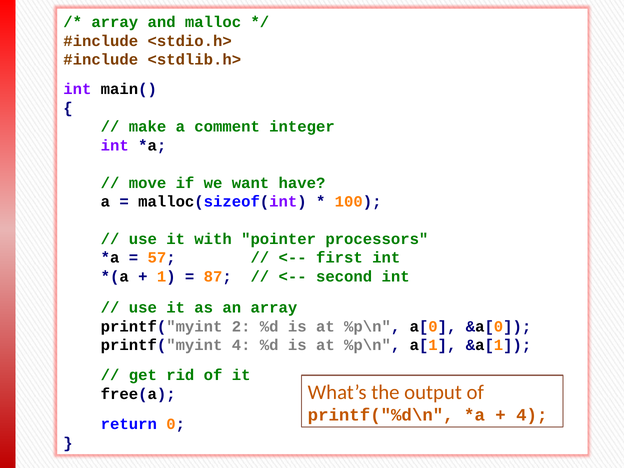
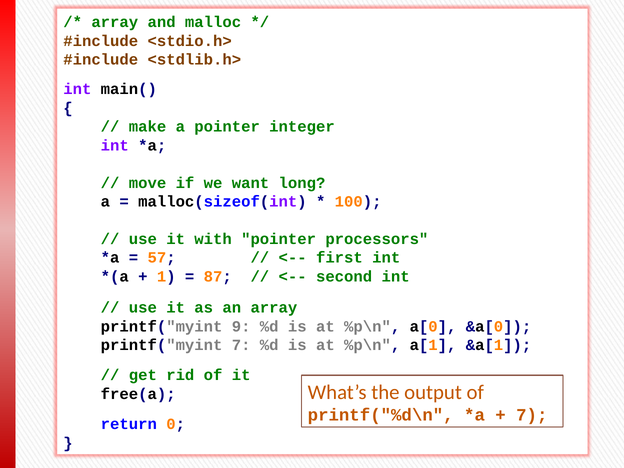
a comment: comment -> pointer
have: have -> long
2: 2 -> 9
printf("myint 4: 4 -> 7
4 at (532, 415): 4 -> 7
